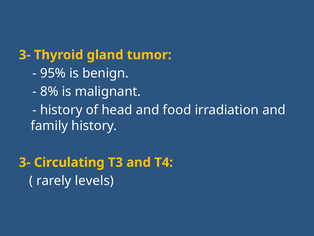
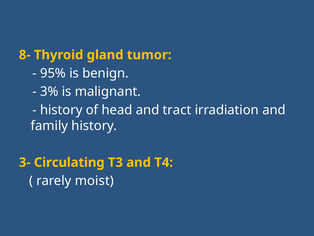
3- at (25, 55): 3- -> 8-
8%: 8% -> 3%
food: food -> tract
levels: levels -> moist
